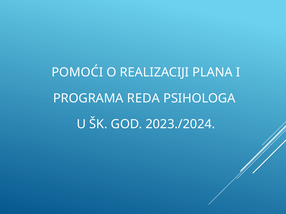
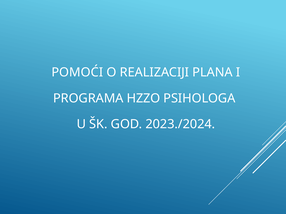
REDA: REDA -> HZZO
